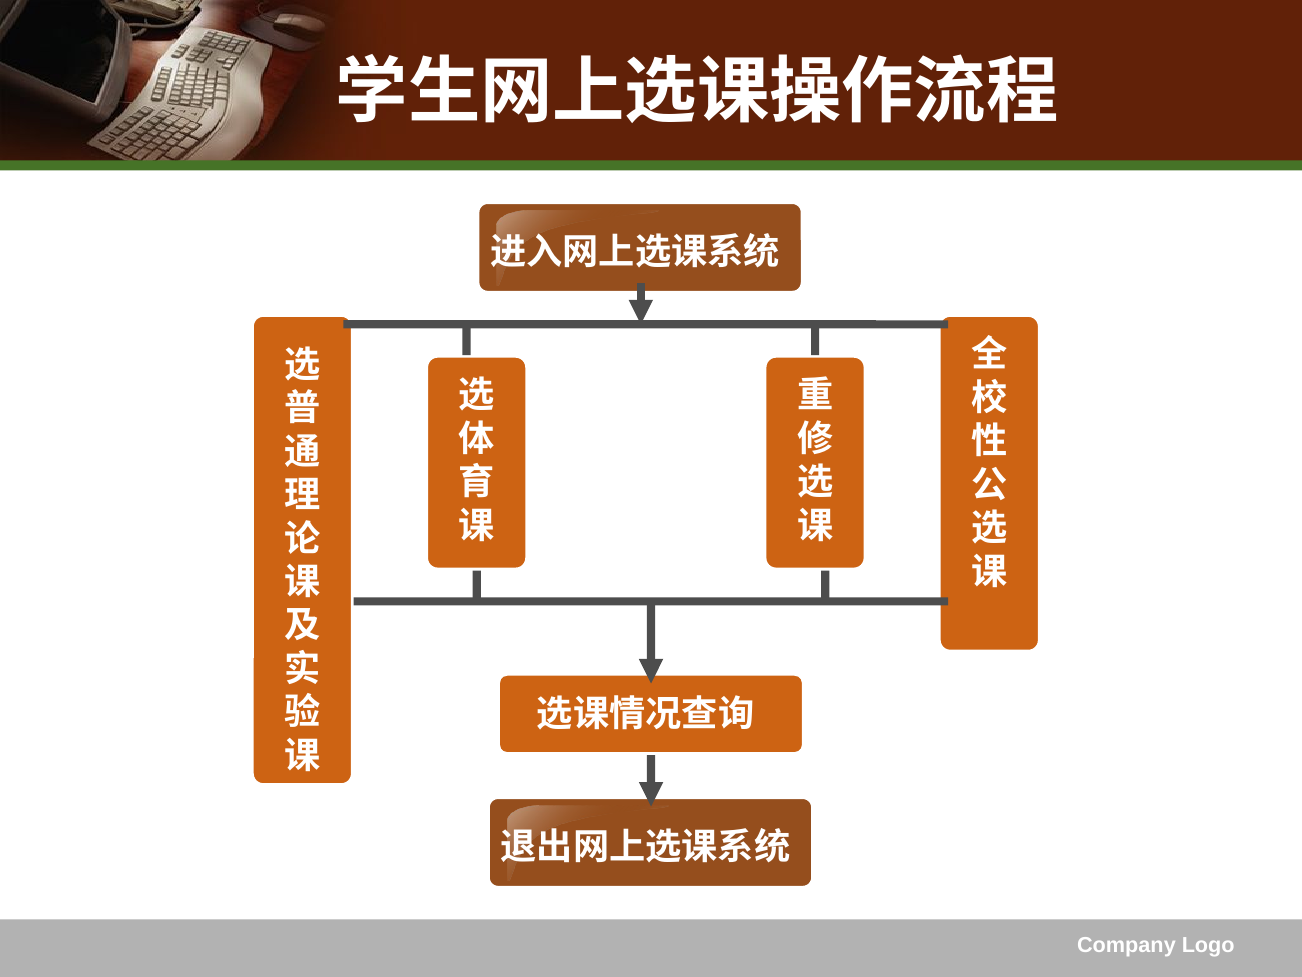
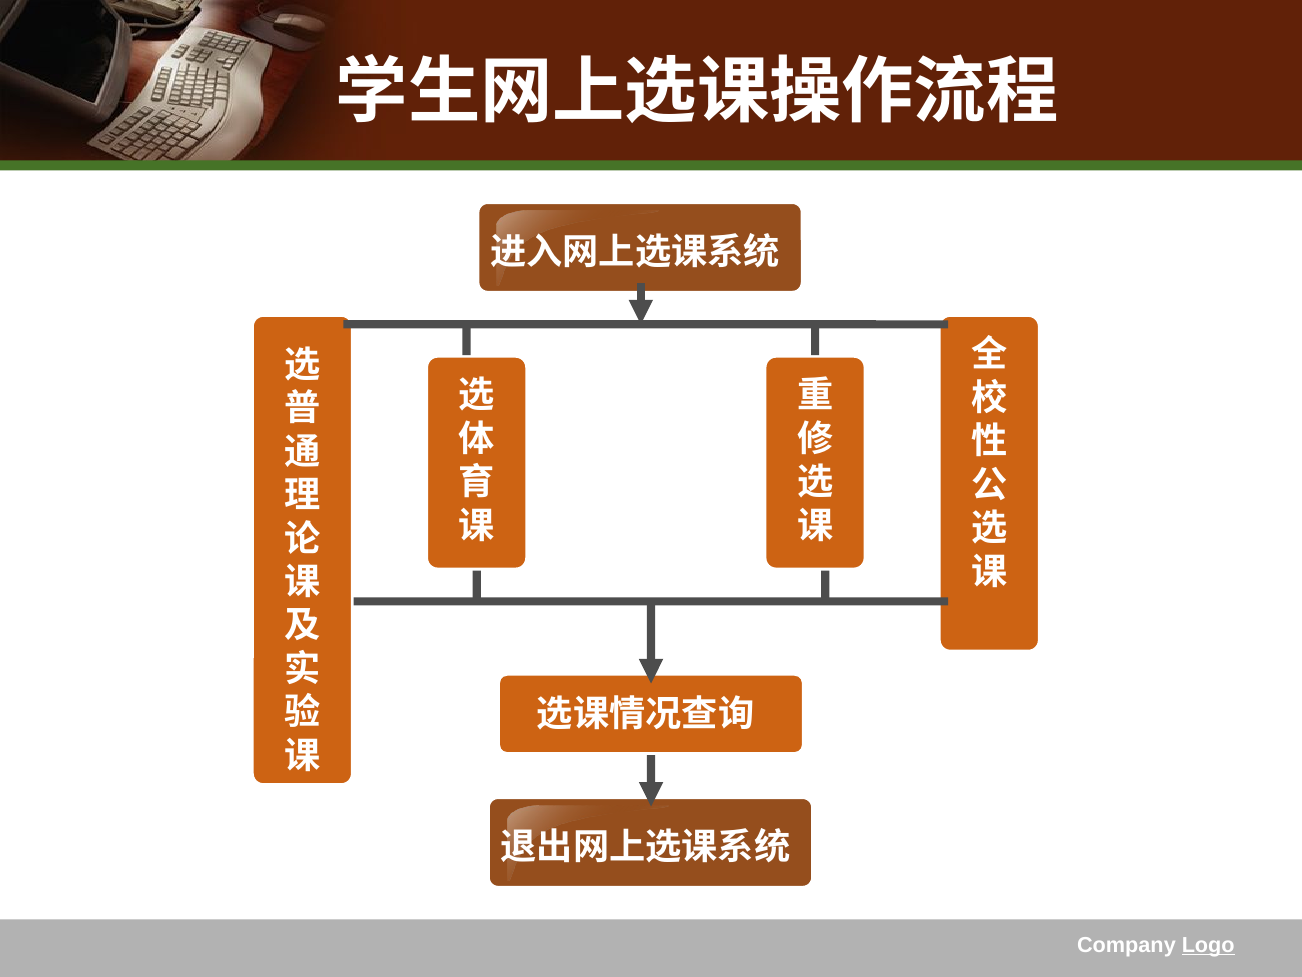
Logo underline: none -> present
